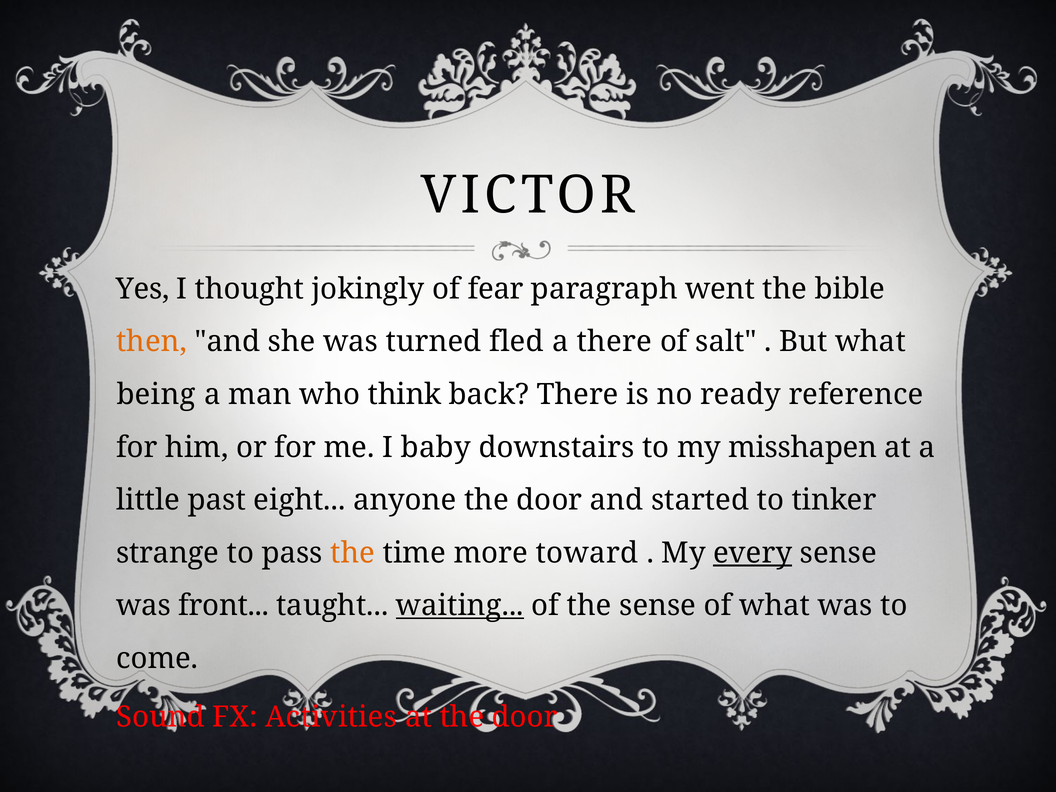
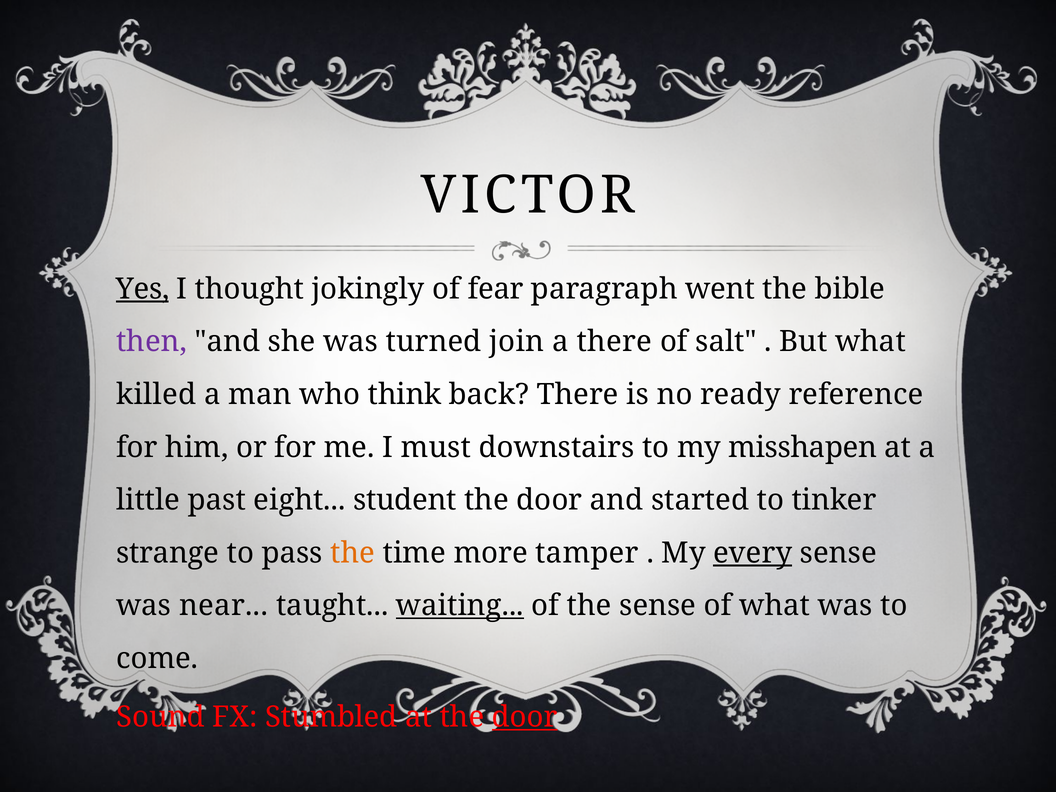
Yes underline: none -> present
then colour: orange -> purple
fled: fled -> join
being: being -> killed
baby: baby -> must
anyone: anyone -> student
toward: toward -> tamper
front: front -> near
Activities: Activities -> Stumbled
door at (525, 717) underline: none -> present
